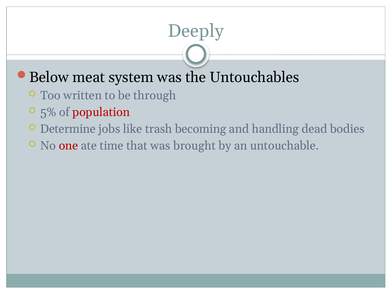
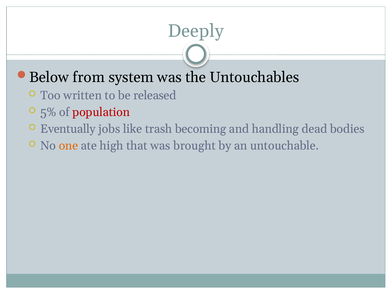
meat: meat -> from
through: through -> released
Determine: Determine -> Eventually
one colour: red -> orange
time: time -> high
